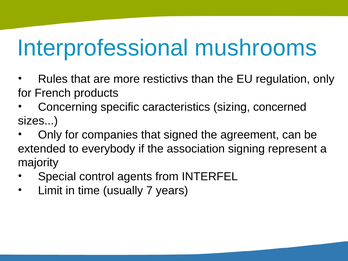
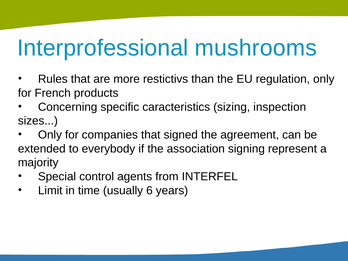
concerned: concerned -> inspection
7: 7 -> 6
